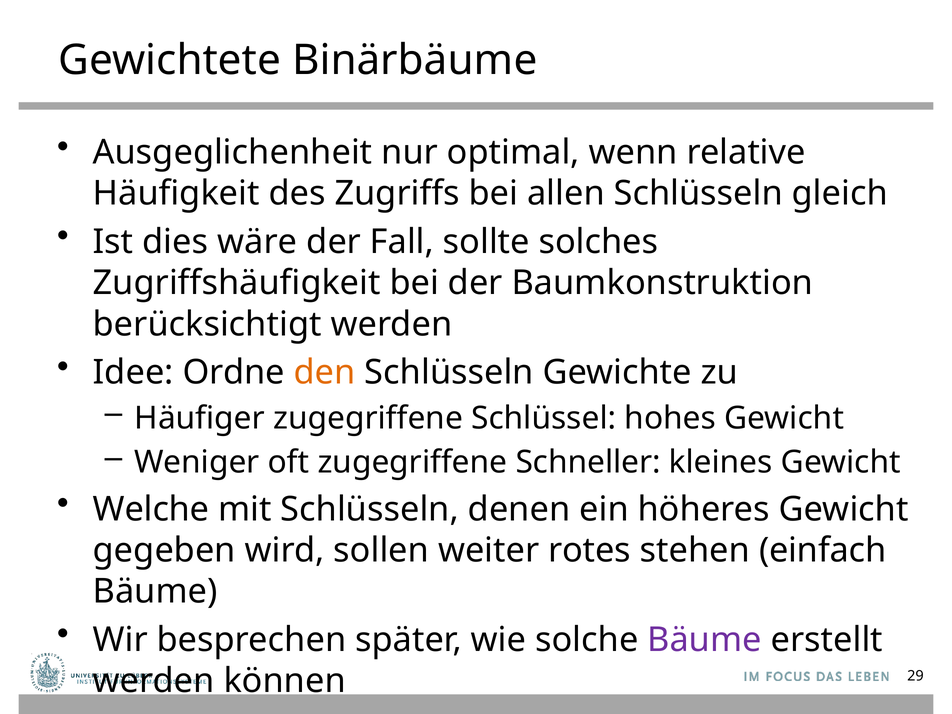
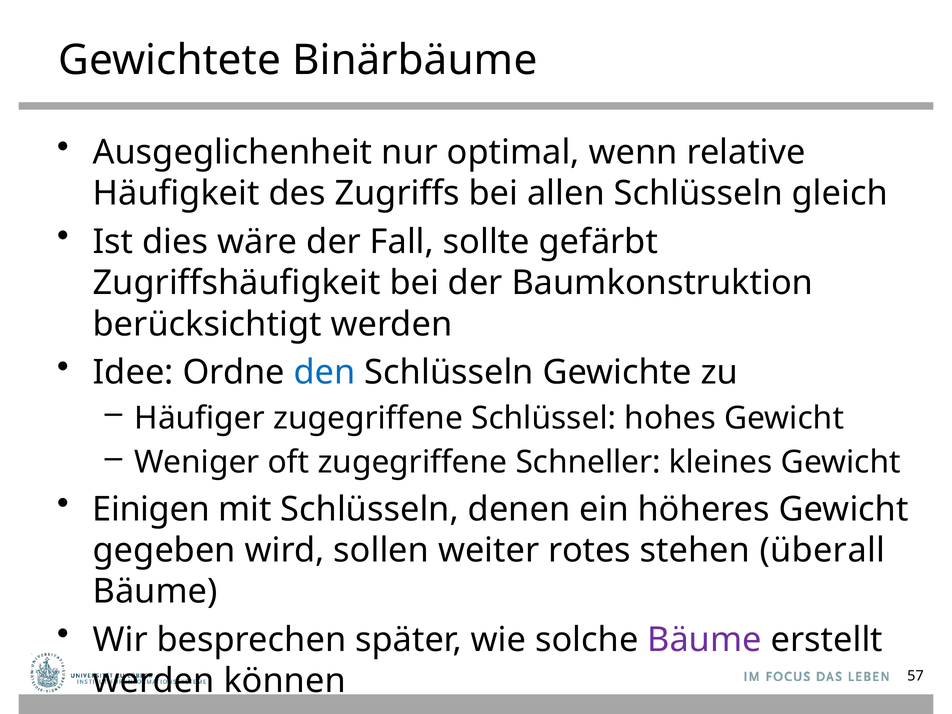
solches: solches -> gefärbt
den colour: orange -> blue
Welche: Welche -> Einigen
einfach: einfach -> überall
29: 29 -> 57
